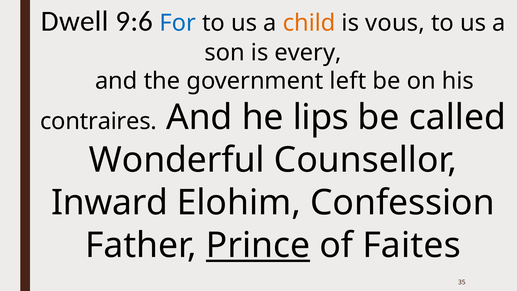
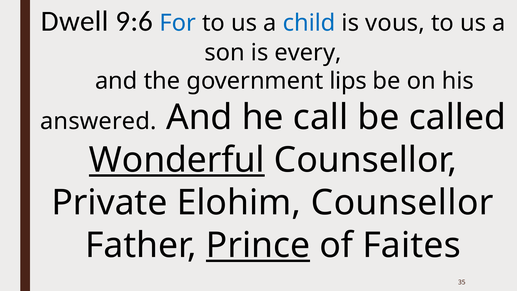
child colour: orange -> blue
left: left -> lips
contraires: contraires -> answered
lips: lips -> call
Wonderful underline: none -> present
Inward: Inward -> Private
Elohim Confession: Confession -> Counsellor
